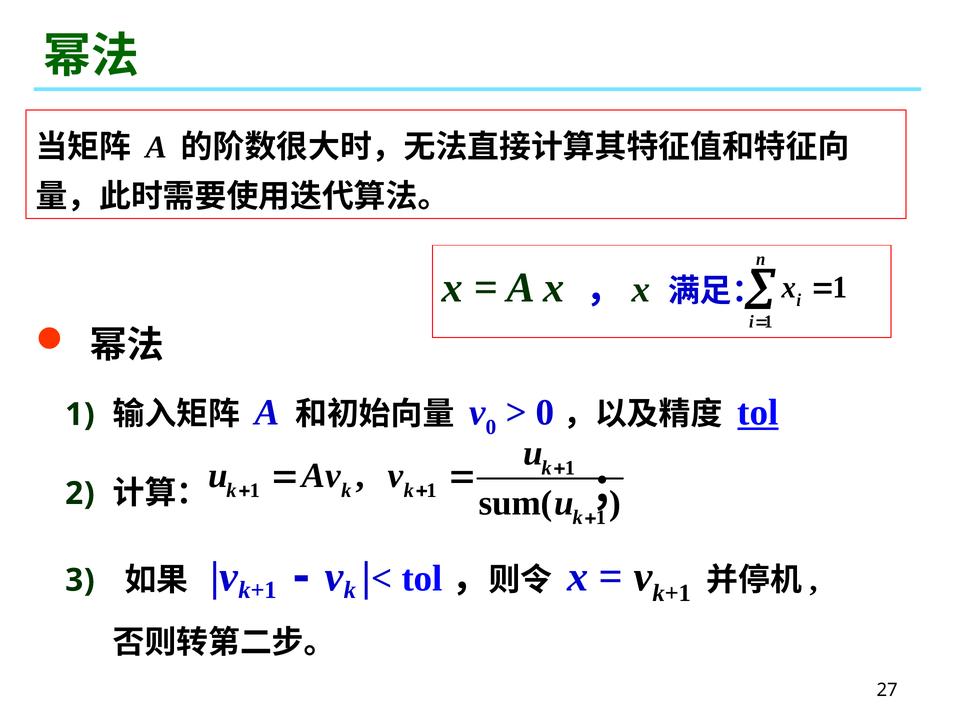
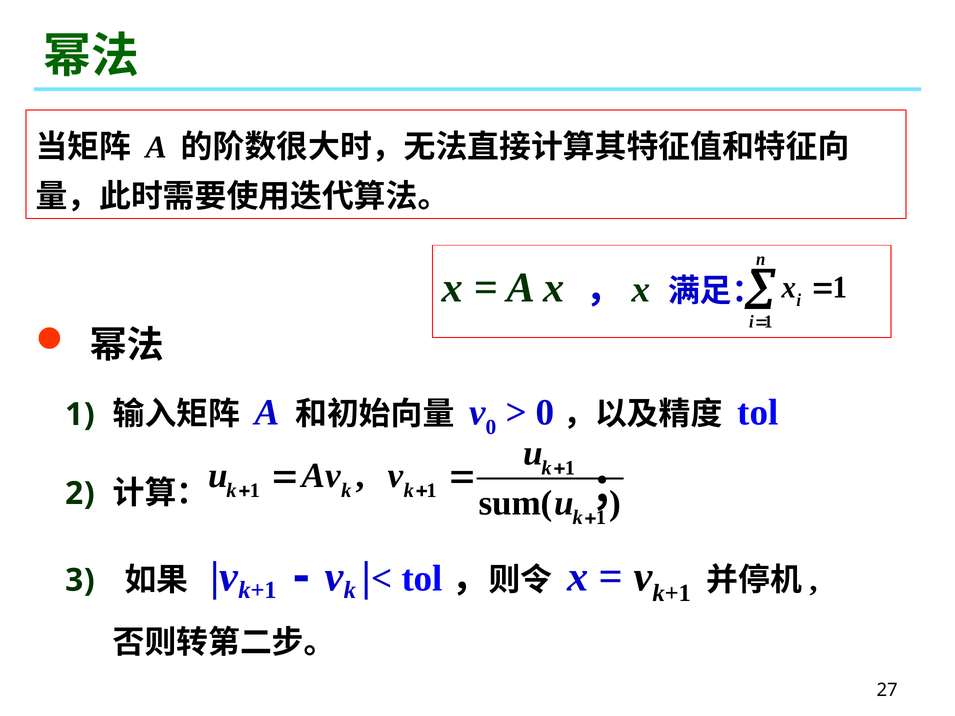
tol at (758, 413) underline: present -> none
